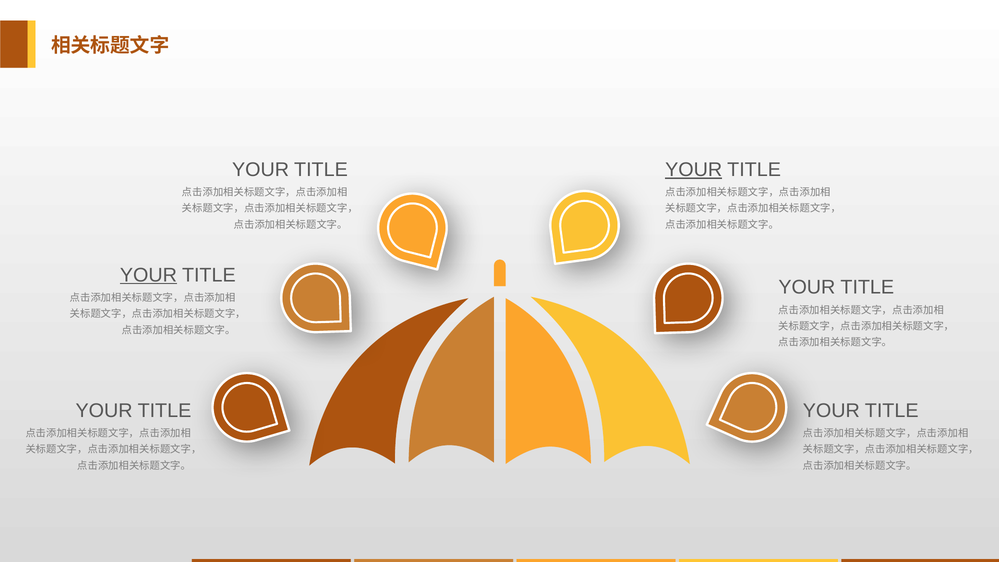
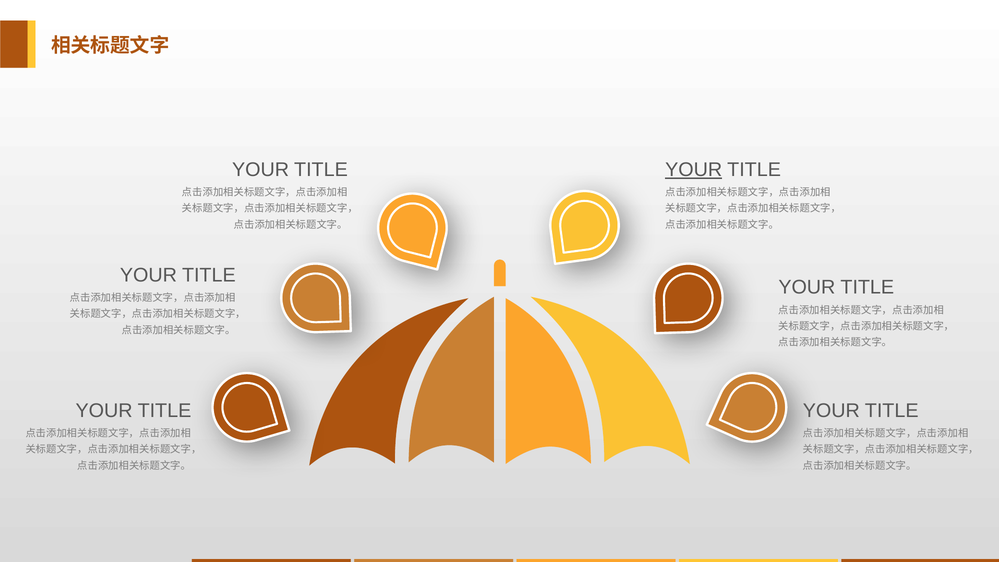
YOUR at (148, 275) underline: present -> none
